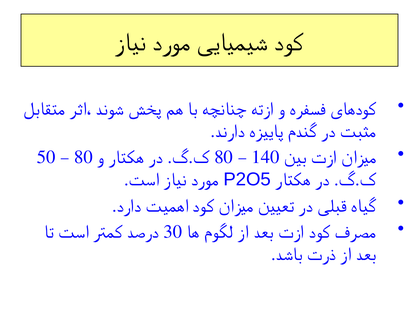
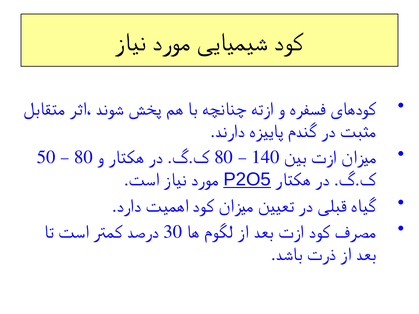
P2O5 underline: none -> present
